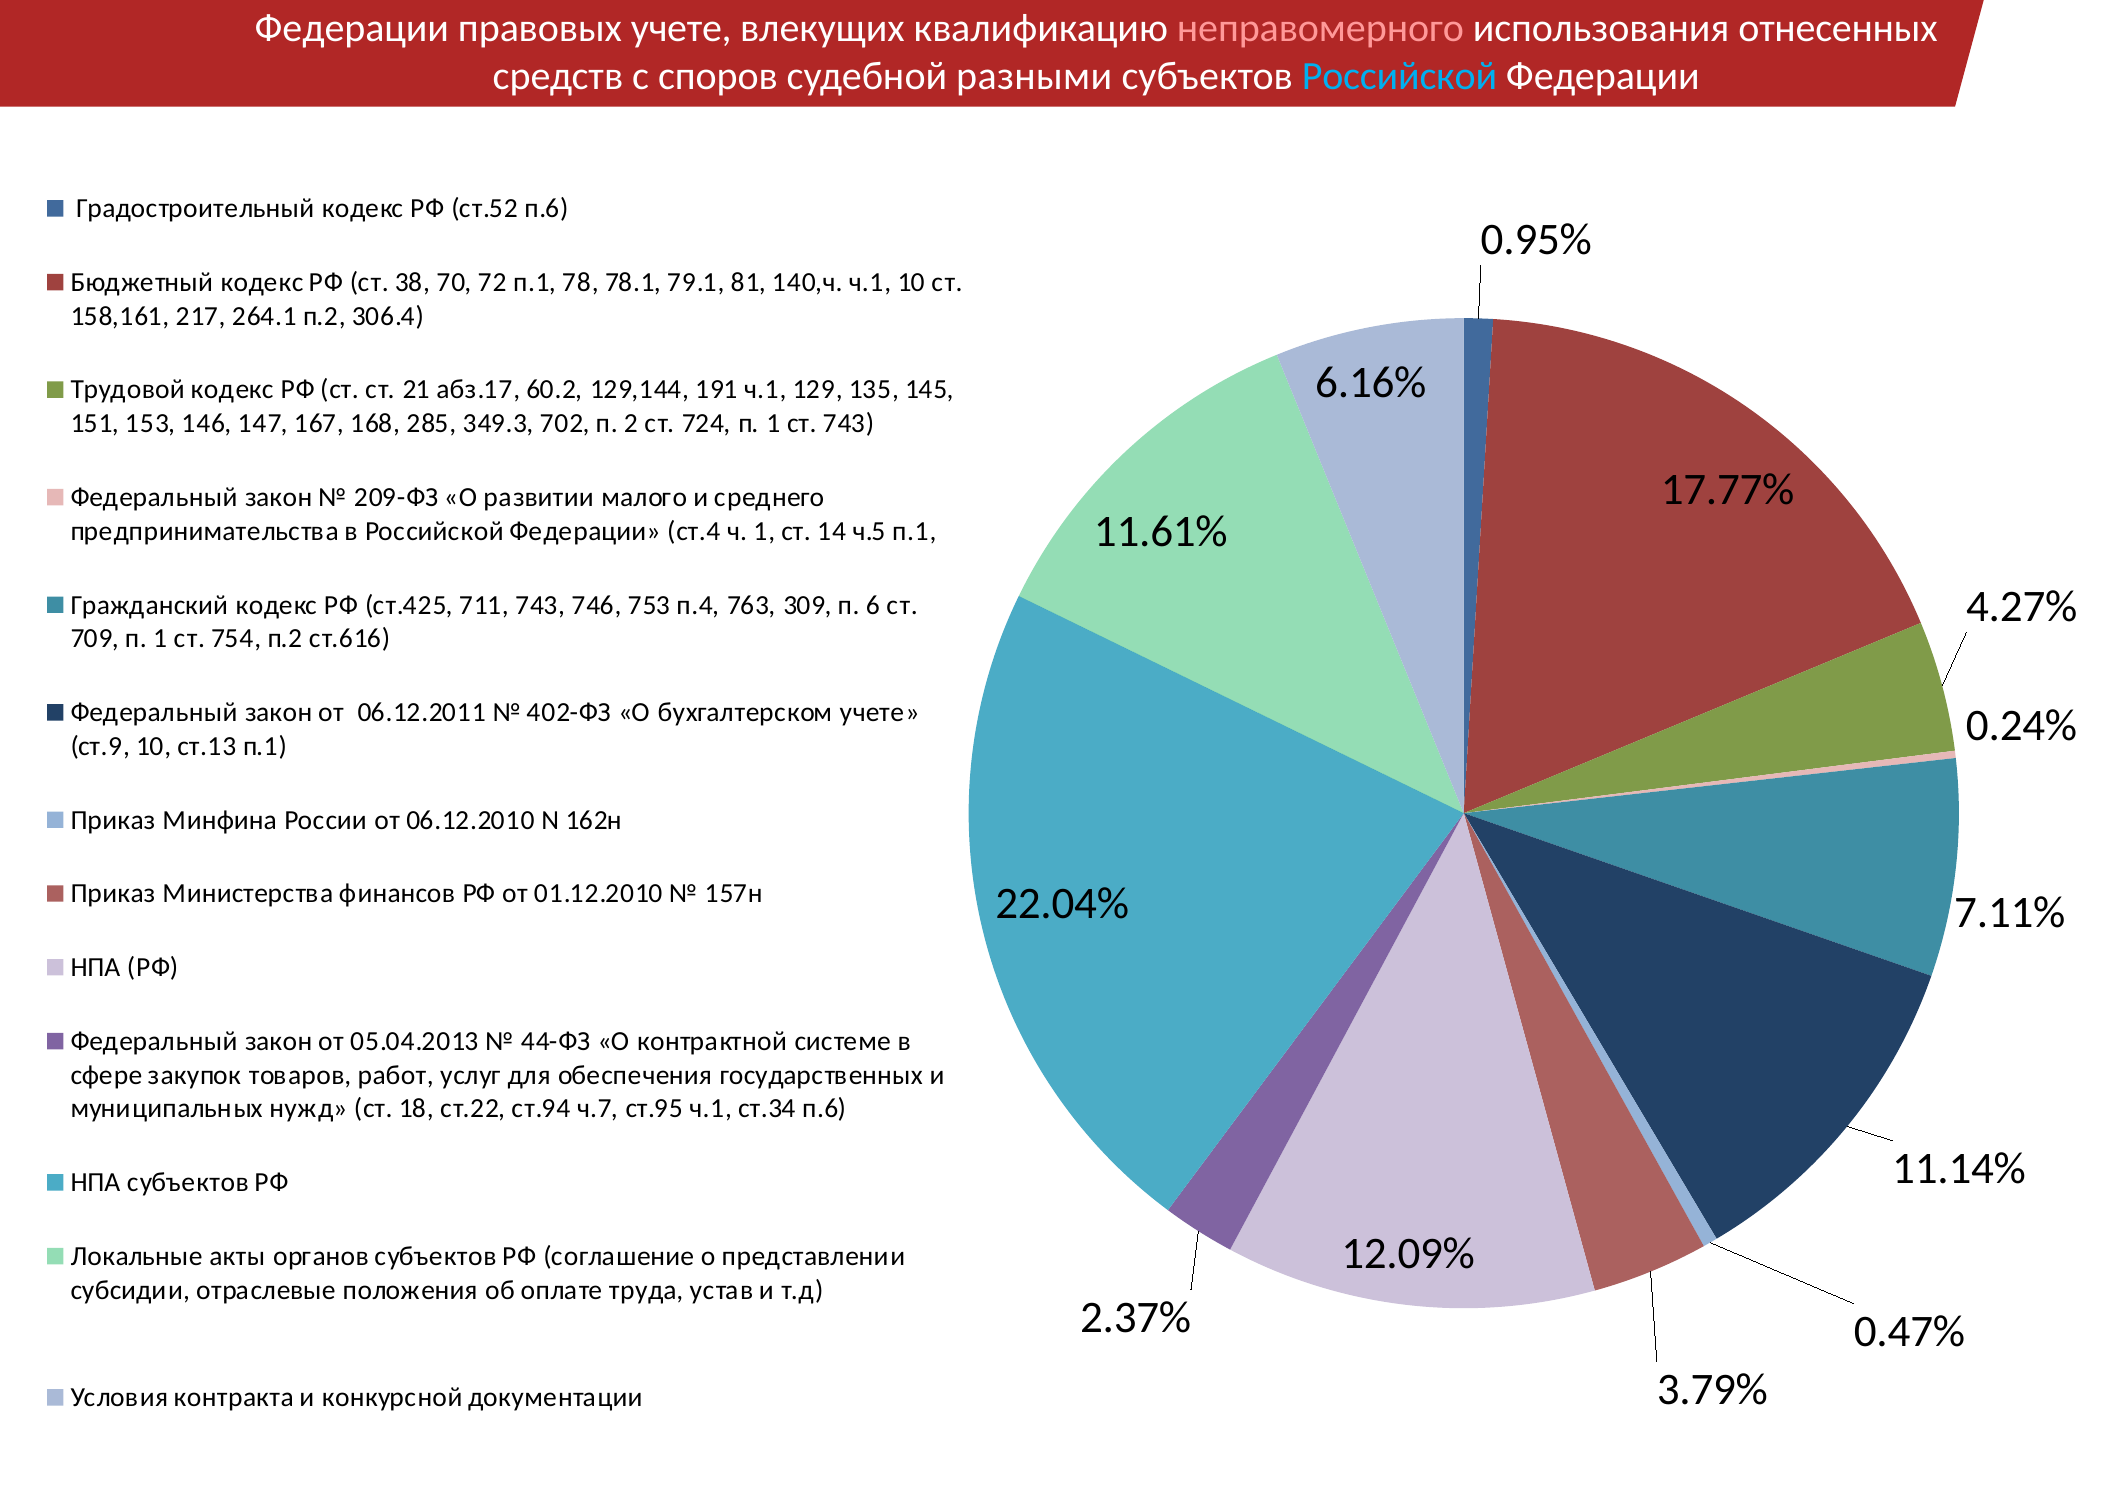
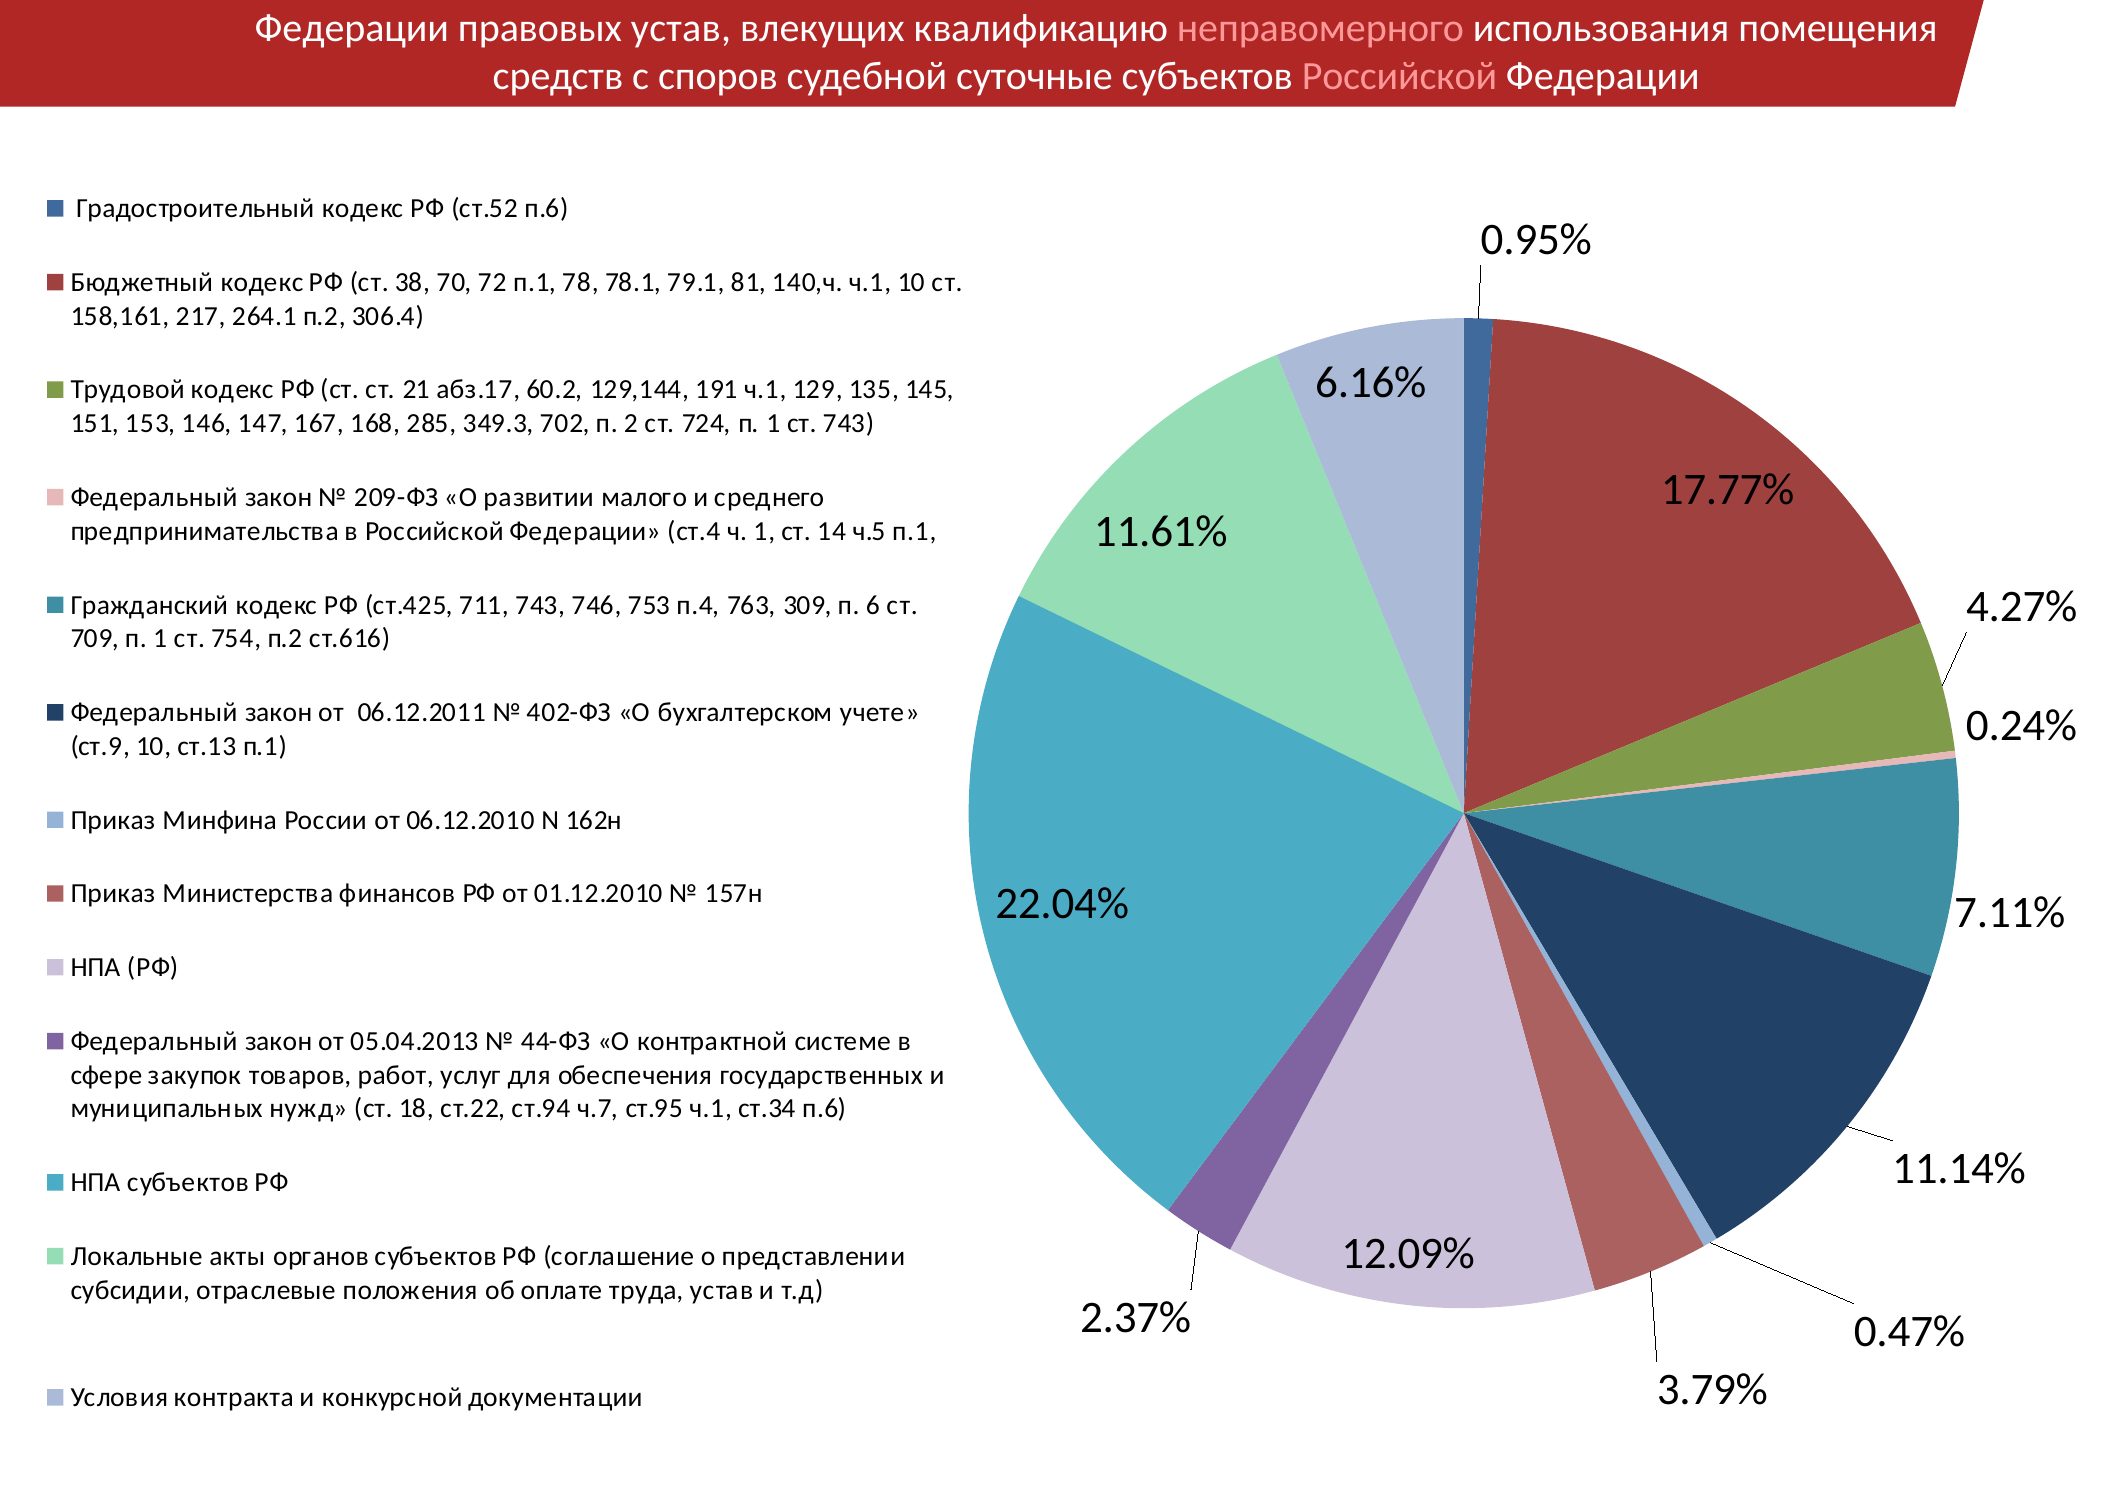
правовых учете: учете -> устав
отнесенных: отнесенных -> помещения
разными: разными -> суточные
Российской at (1399, 77) colour: light blue -> pink
